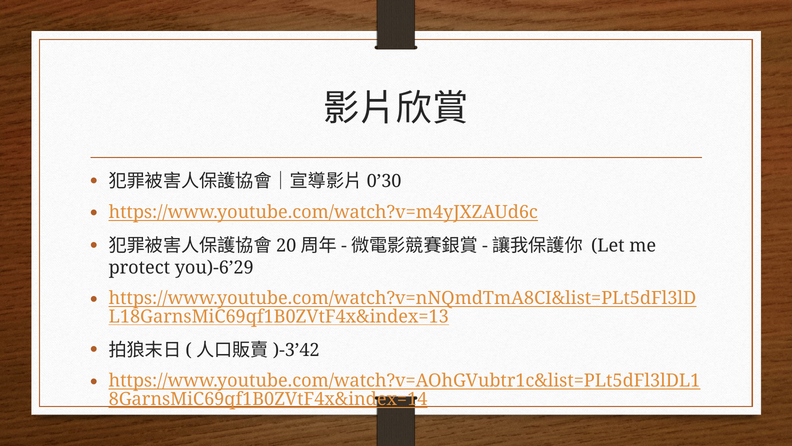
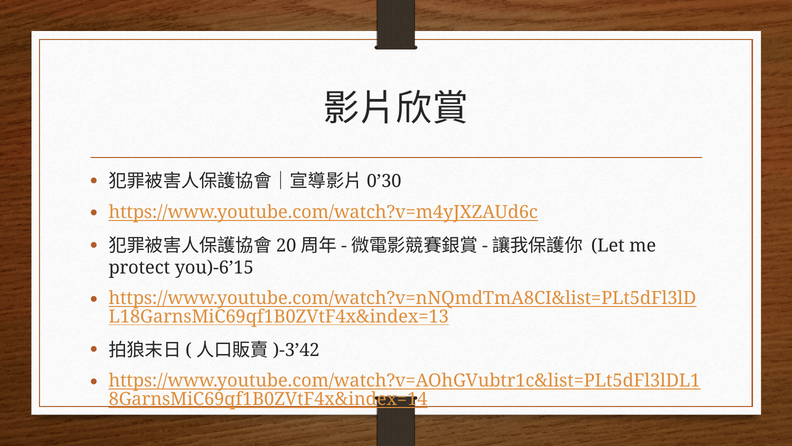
you)-6’29: you)-6’29 -> you)-6’15
